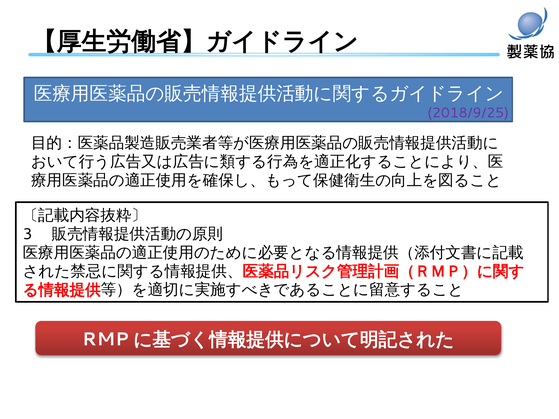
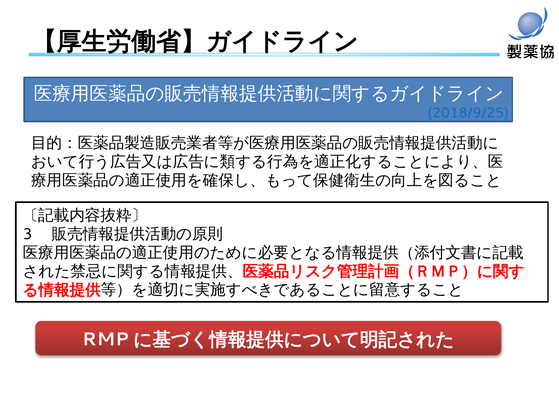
2018/9/25 colour: purple -> blue
